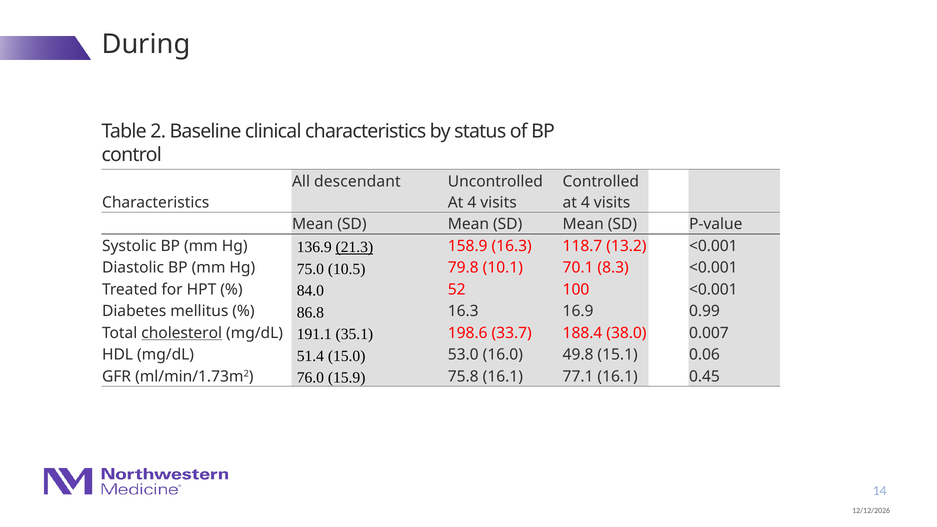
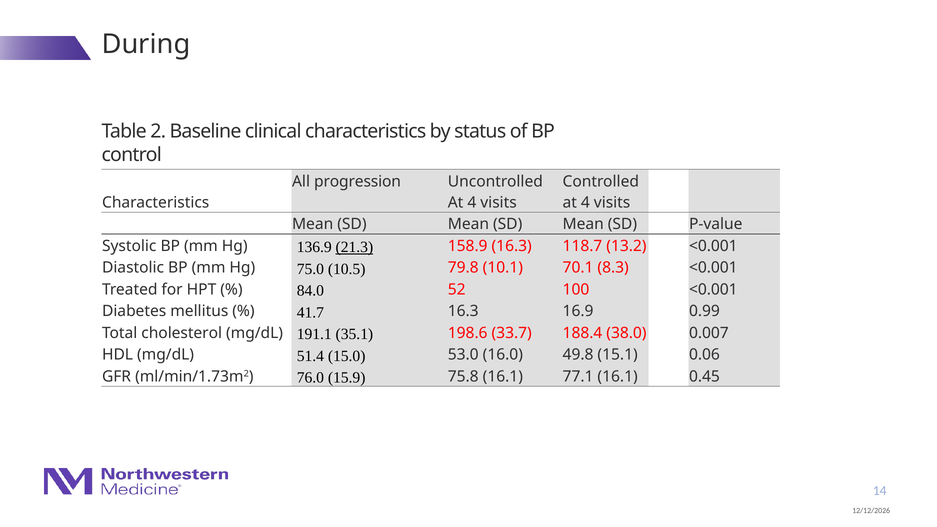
descendant: descendant -> progression
86.8: 86.8 -> 41.7
cholesterol underline: present -> none
